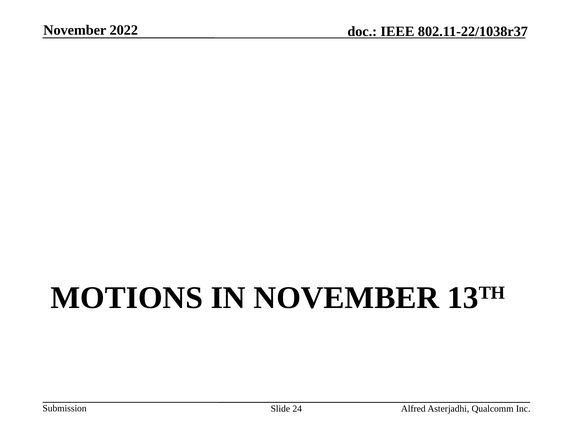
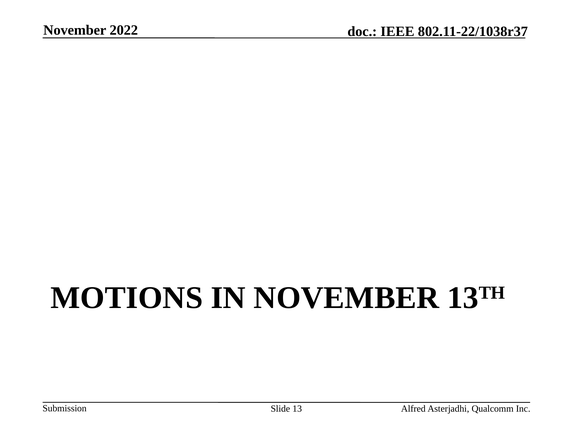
24: 24 -> 13
